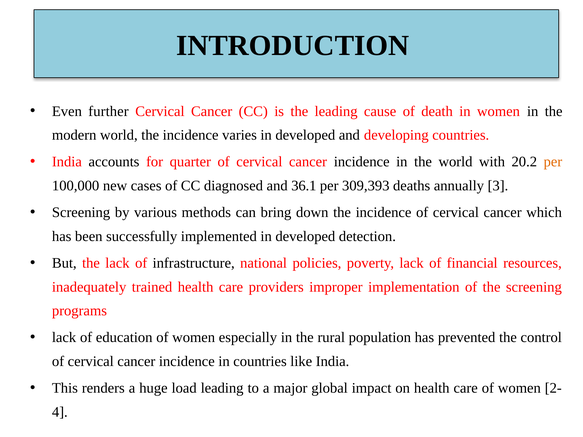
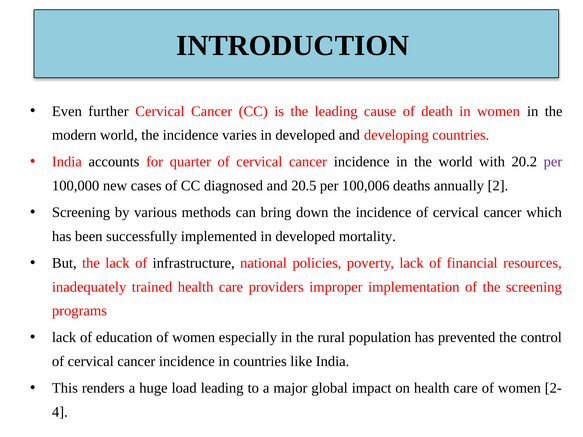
per at (553, 162) colour: orange -> purple
36.1: 36.1 -> 20.5
309,393: 309,393 -> 100,006
3: 3 -> 2
detection: detection -> mortality
